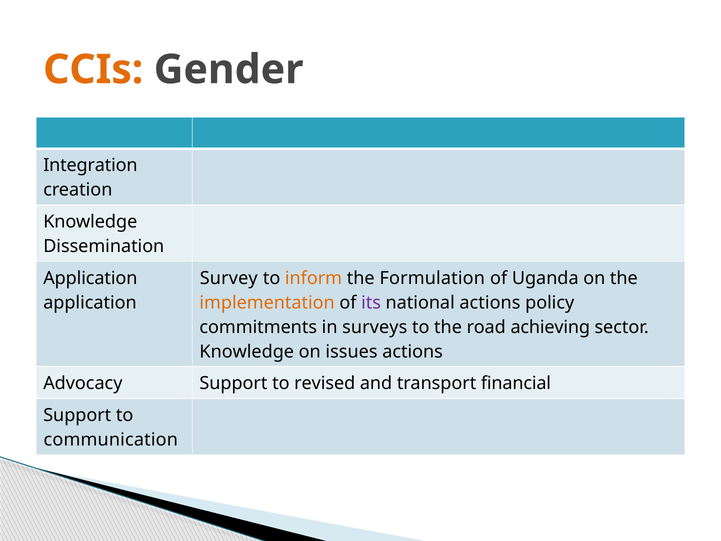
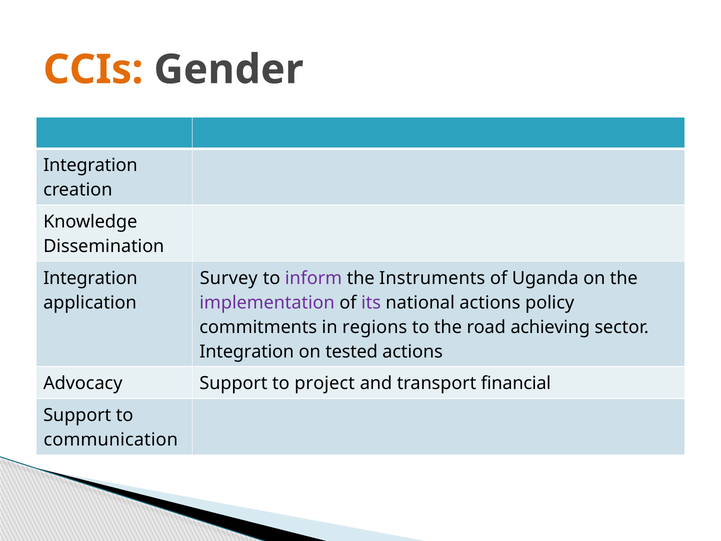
Application at (90, 278): Application -> Integration
inform colour: orange -> purple
Formulation: Formulation -> Instruments
implementation colour: orange -> purple
surveys: surveys -> regions
Knowledge at (247, 352): Knowledge -> Integration
issues: issues -> tested
revised: revised -> project
